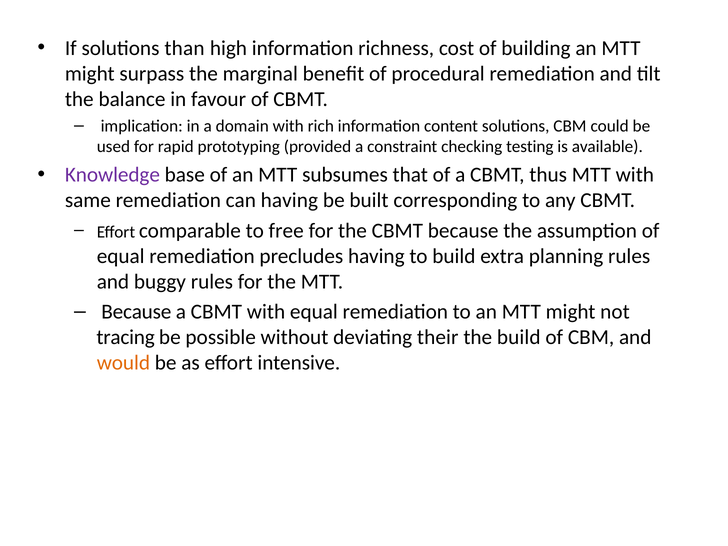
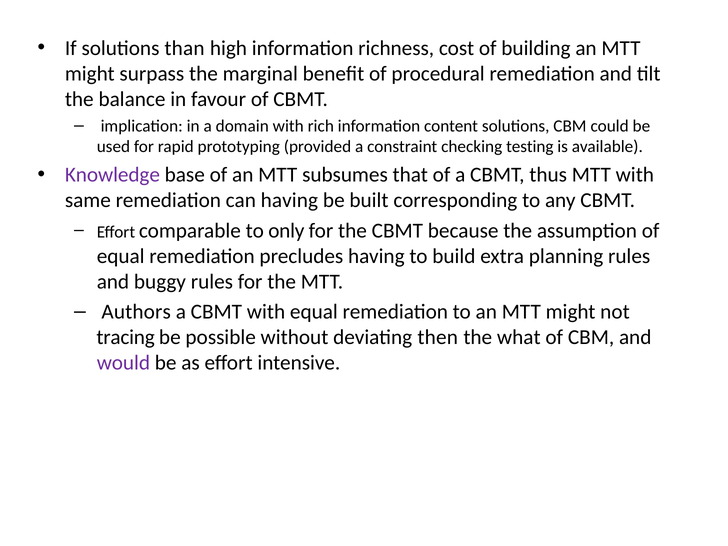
free: free -> only
Because at (136, 312): Because -> Authors
their: their -> then
the build: build -> what
would colour: orange -> purple
